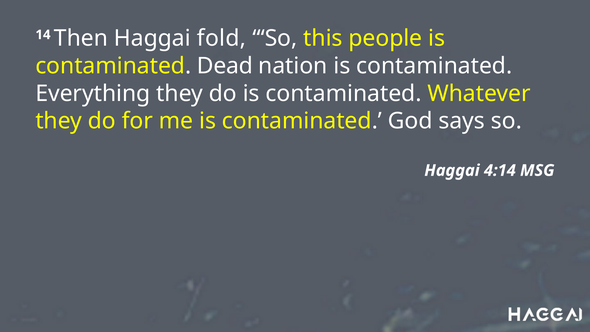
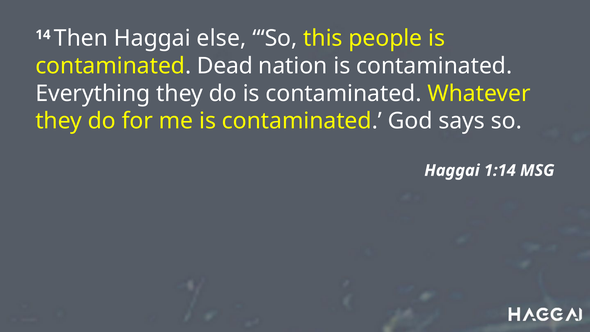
fold: fold -> else
4:14: 4:14 -> 1:14
